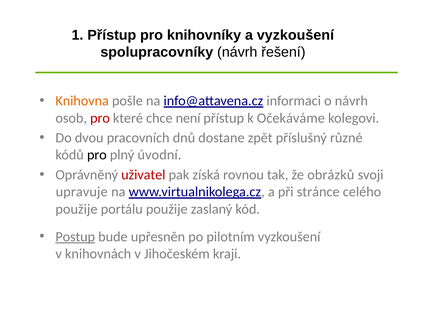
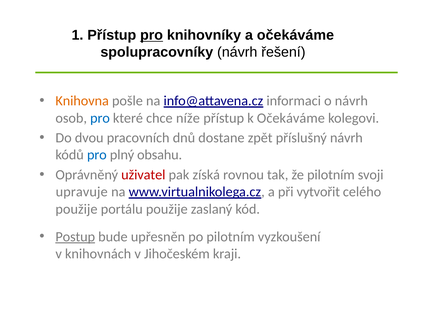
pro at (152, 35) underline: none -> present
a vyzkoušení: vyzkoušení -> očekáváme
pro at (100, 118) colour: red -> blue
není: není -> níže
příslušný různé: různé -> návrh
pro at (97, 155) colour: black -> blue
úvodní: úvodní -> obsahu
že obrázků: obrázků -> pilotním
stránce: stránce -> vytvořit
